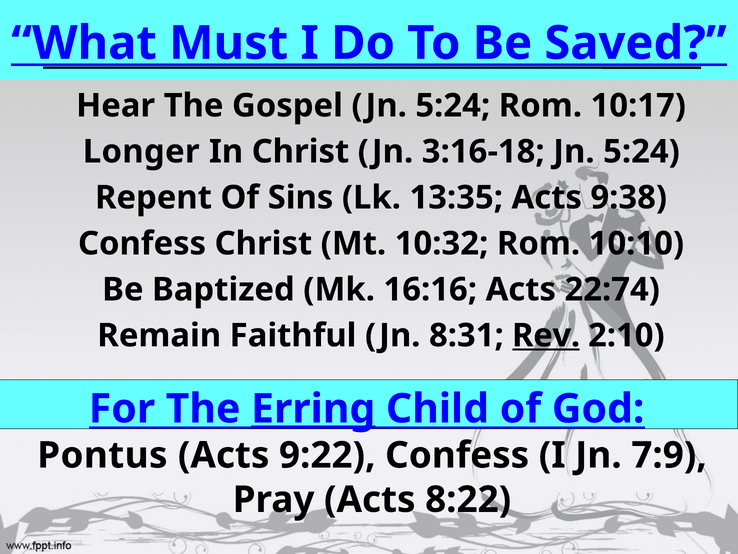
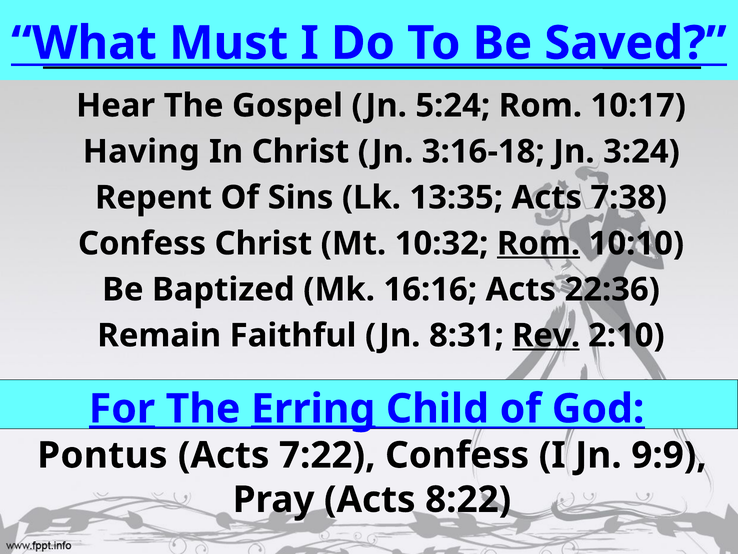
Longer: Longer -> Having
3:16-18 Jn 5:24: 5:24 -> 3:24
9:38: 9:38 -> 7:38
Rom at (538, 243) underline: none -> present
22:74: 22:74 -> 22:36
For underline: none -> present
9:22: 9:22 -> 7:22
7:9: 7:9 -> 9:9
